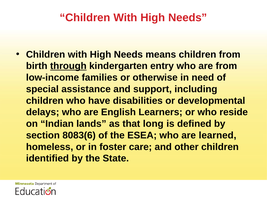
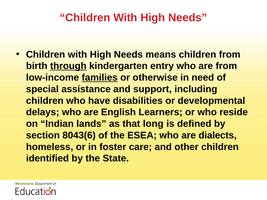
families underline: none -> present
8083(6: 8083(6 -> 8043(6
learned: learned -> dialects
